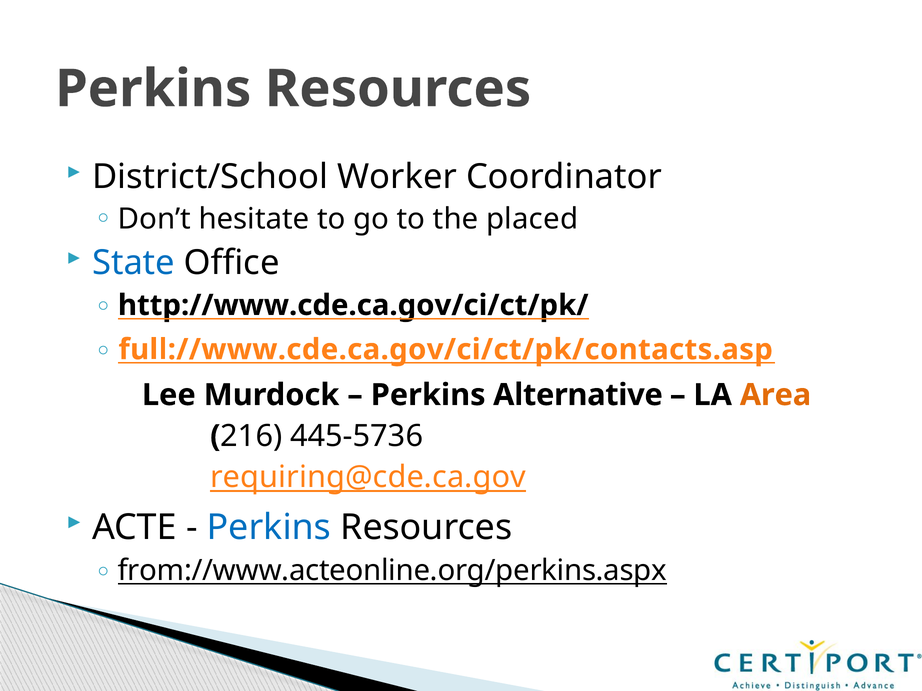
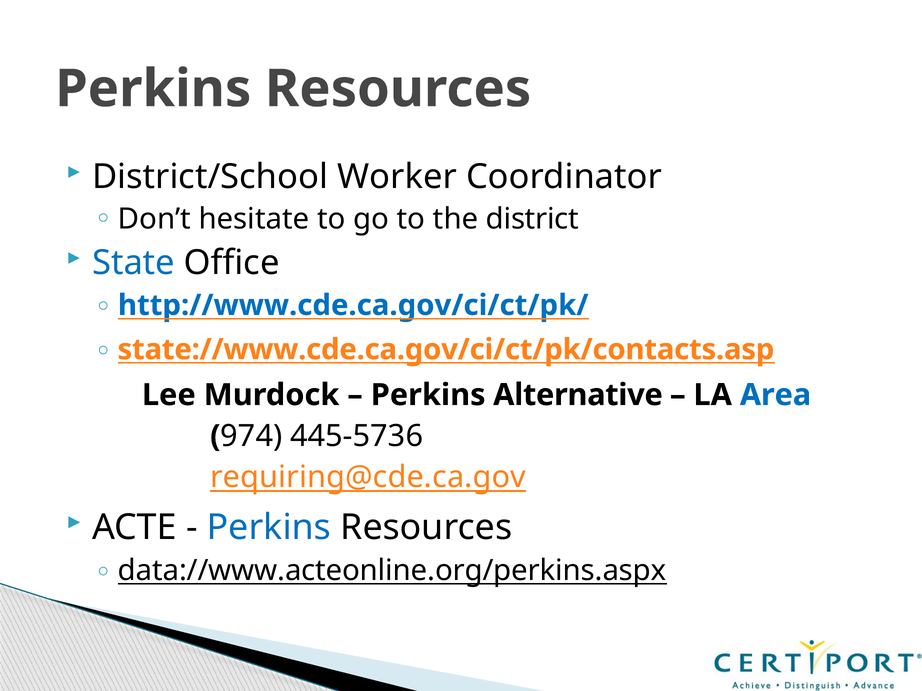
placed: placed -> district
http://www.cde.ca.gov/ci/ct/pk/ colour: black -> blue
full://www.cde.ca.gov/ci/ct/pk/contacts.asp: full://www.cde.ca.gov/ci/ct/pk/contacts.asp -> state://www.cde.ca.gov/ci/ct/pk/contacts.asp
Area colour: orange -> blue
216: 216 -> 974
from://www.acteonline.org/perkins.aspx: from://www.acteonline.org/perkins.aspx -> data://www.acteonline.org/perkins.aspx
